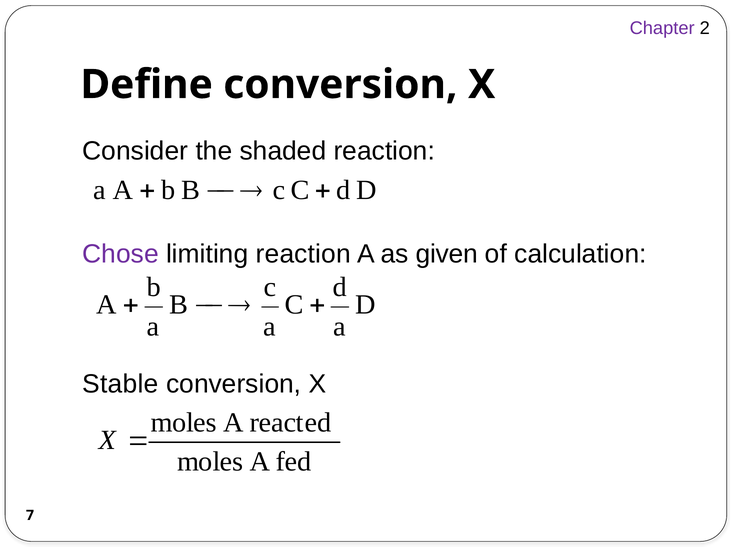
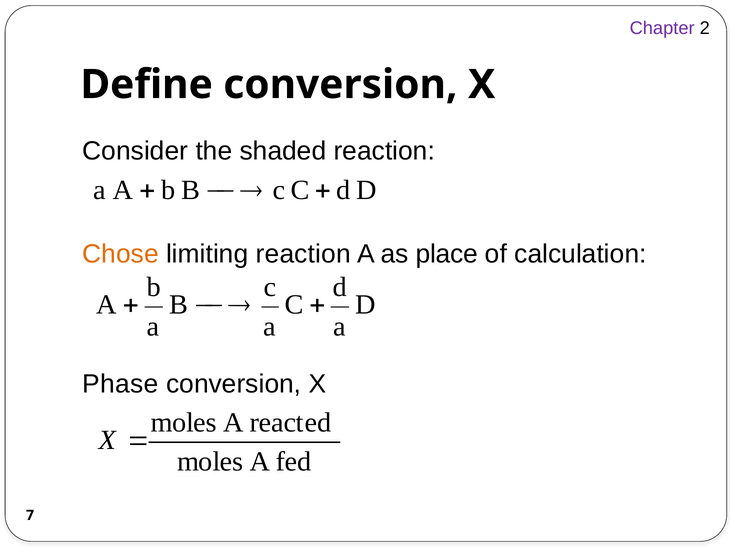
Chose colour: purple -> orange
given: given -> place
Stable: Stable -> Phase
